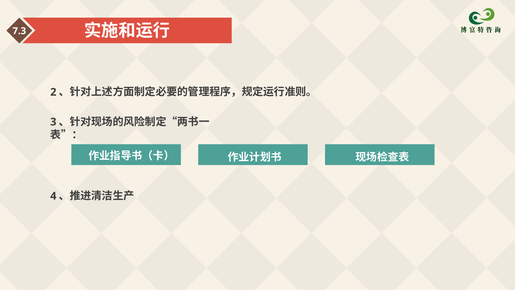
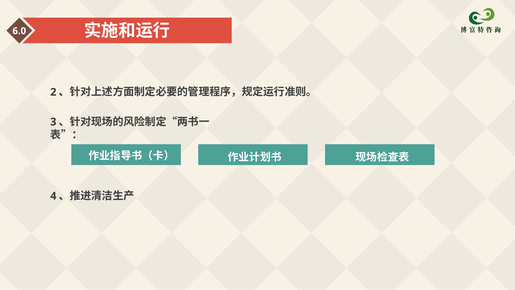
7.3: 7.3 -> 6.0
